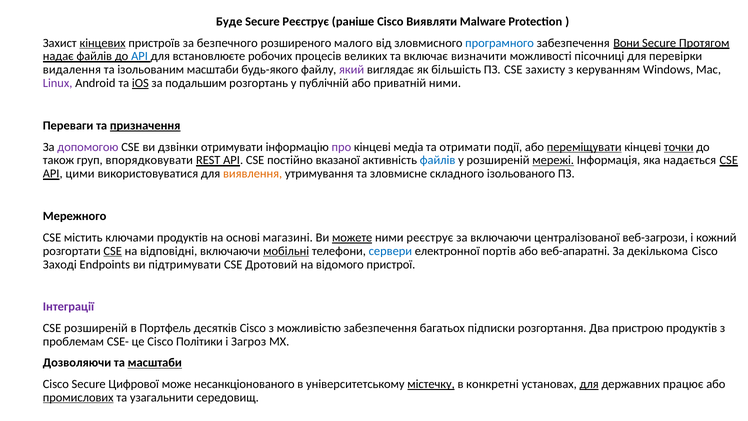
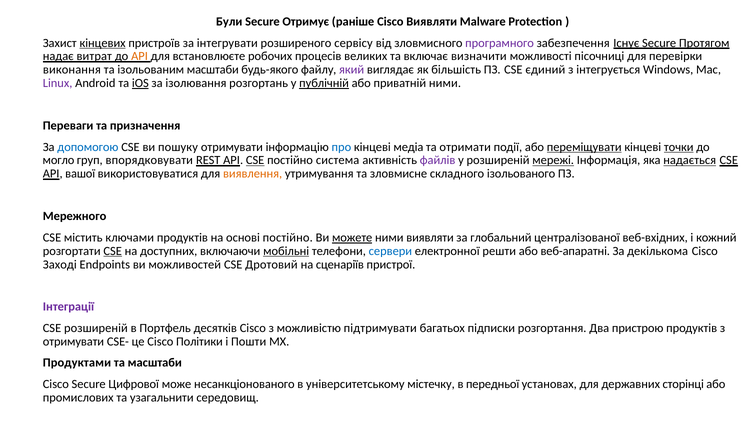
Буде: Буде -> Були
Secure Реєструє: Реєструє -> Отримує
безпечного: безпечного -> інтегрувати
малого: малого -> сервісу
програмного colour: blue -> purple
Вони: Вони -> Існує
надає файлів: файлів -> витрат
API at (140, 56) colour: blue -> orange
видалення: видалення -> виконання
захисту: захисту -> єдиний
керуванням: керуванням -> інтегрується
подальшим: подальшим -> ізолювання
публічній underline: none -> present
призначення underline: present -> none
допомогою colour: purple -> blue
дзвінки: дзвінки -> пошуку
про colour: purple -> blue
також: також -> могло
CSE at (255, 160) underline: none -> present
вказаної: вказаної -> система
файлів at (438, 160) colour: blue -> purple
надається underline: none -> present
цими: цими -> вашої
основі магазині: магазині -> постійно
ними реєструє: реєструє -> виявляти
за включаючи: включаючи -> глобальний
веб-загрози: веб-загрози -> веб-вхідних
відповідні: відповідні -> доступних
портів: портів -> решти
підтримувати: підтримувати -> можливостей
відомого: відомого -> сценаріїв
можливістю забезпечення: забезпечення -> підтримувати
проблемам at (73, 341): проблемам -> отримувати
Загроз: Загроз -> Пошти
Дозволяючи: Дозволяючи -> Продуктами
масштаби at (155, 363) underline: present -> none
містечку underline: present -> none
конкретні: конкретні -> передньої
для at (589, 384) underline: present -> none
працює: працює -> сторінці
промислових underline: present -> none
